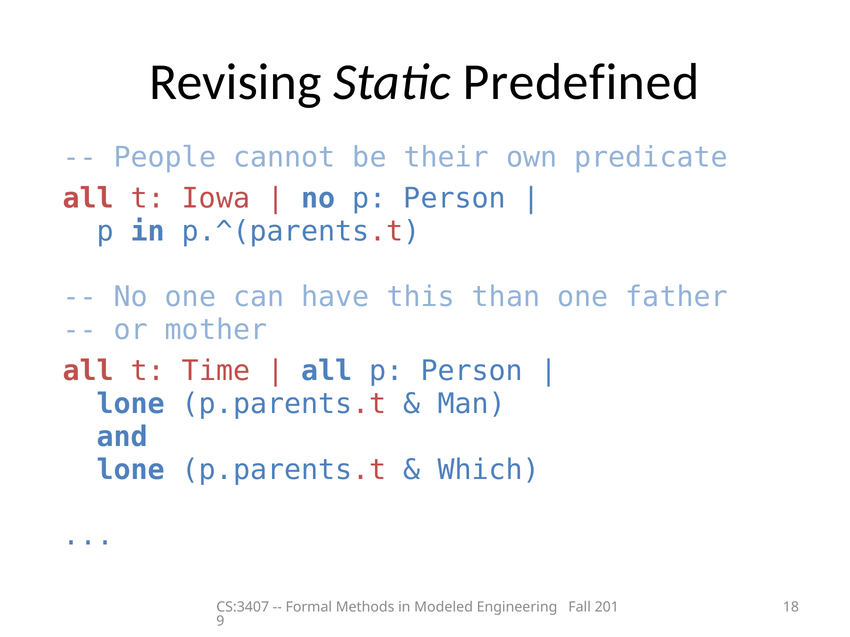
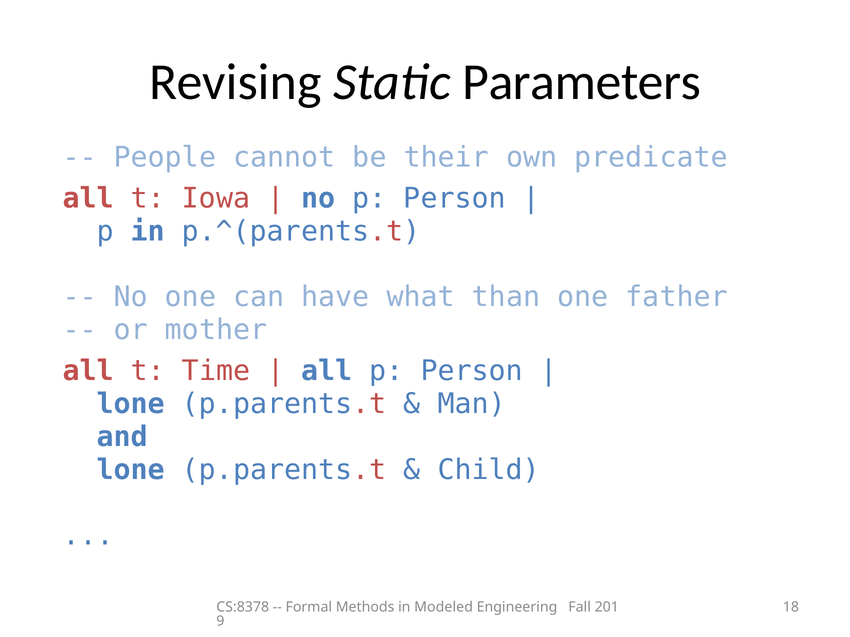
Predefined: Predefined -> Parameters
this: this -> what
Which: Which -> Child
CS:3407: CS:3407 -> CS:8378
